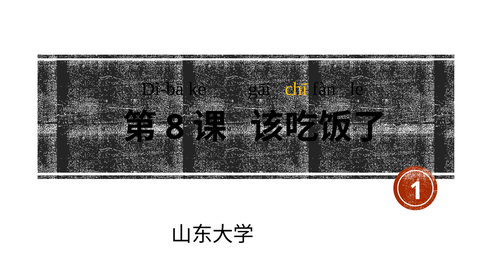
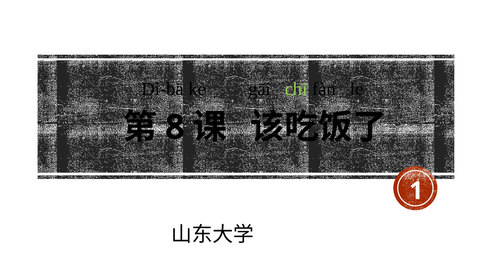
chī colour: yellow -> light green
